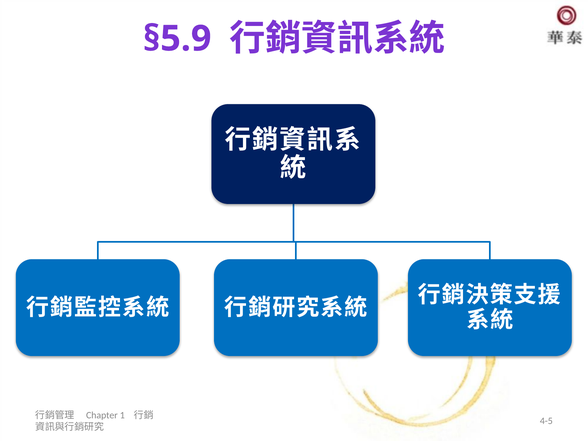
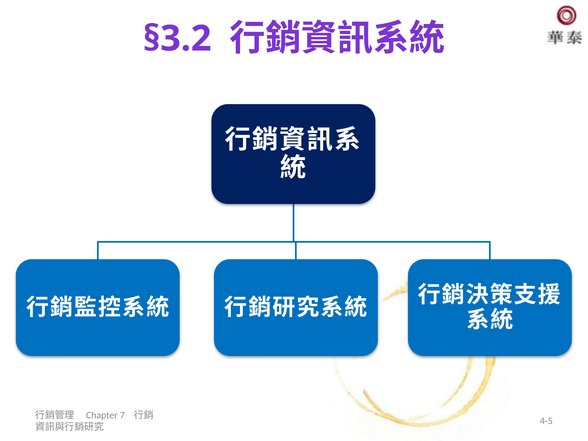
§5.9: §5.9 -> §3.2
1: 1 -> 7
